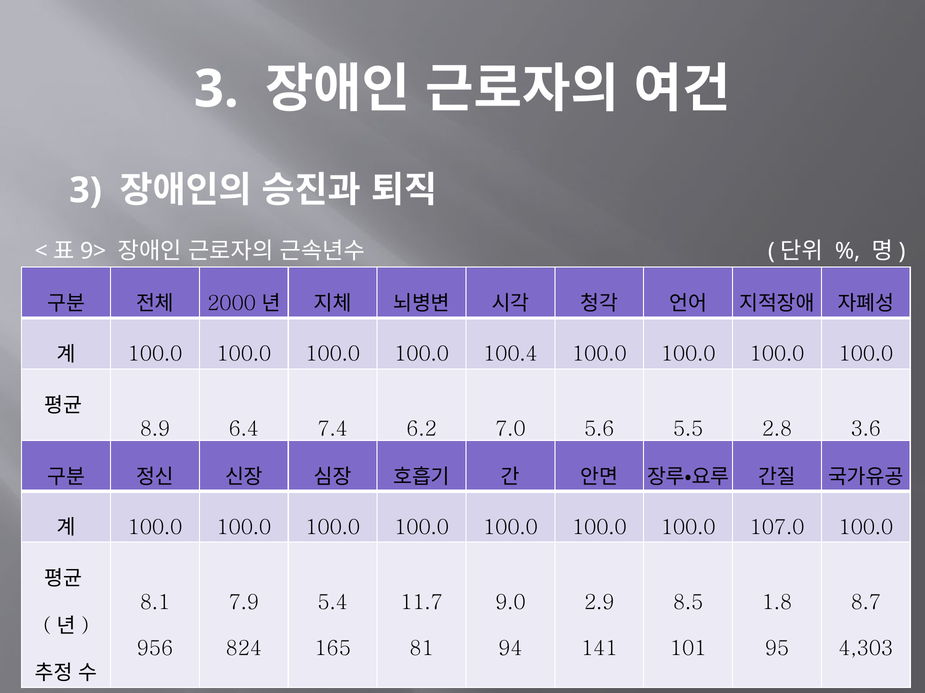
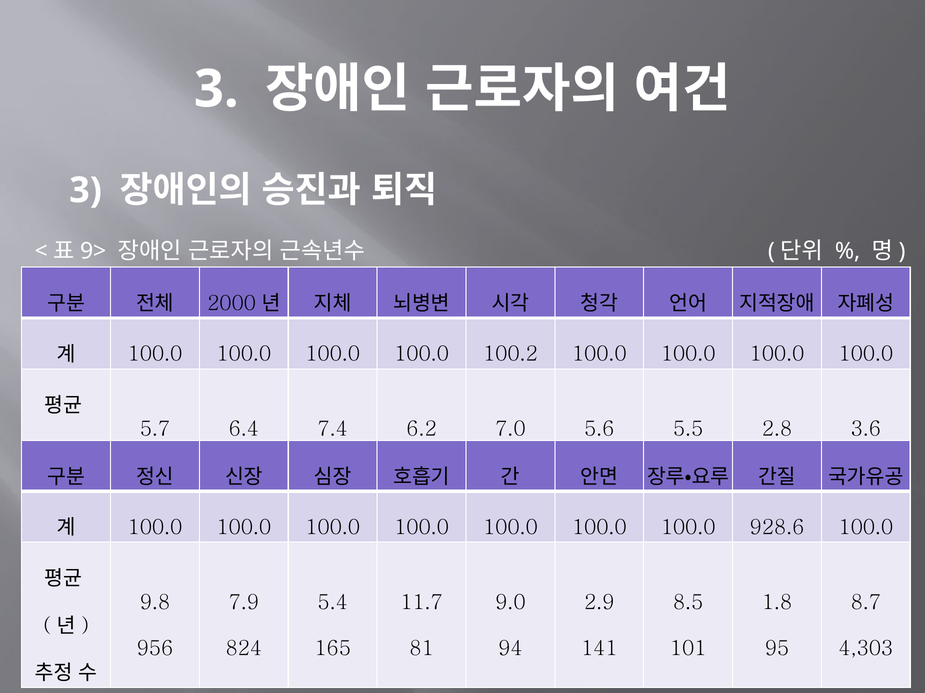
100.4: 100.4 -> 100.2
8.9: 8.9 -> 5.7
107.0: 107.0 -> 928.6
8.1: 8.1 -> 9.8
